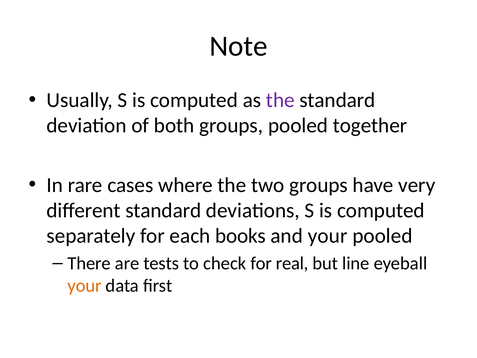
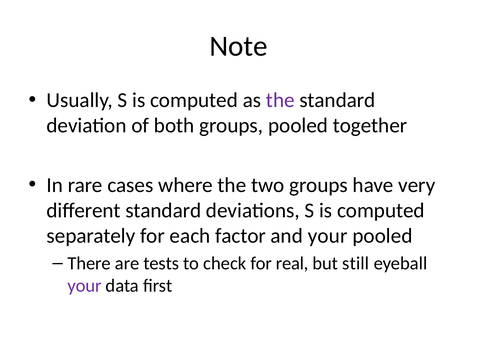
books: books -> factor
line: line -> still
your at (84, 285) colour: orange -> purple
